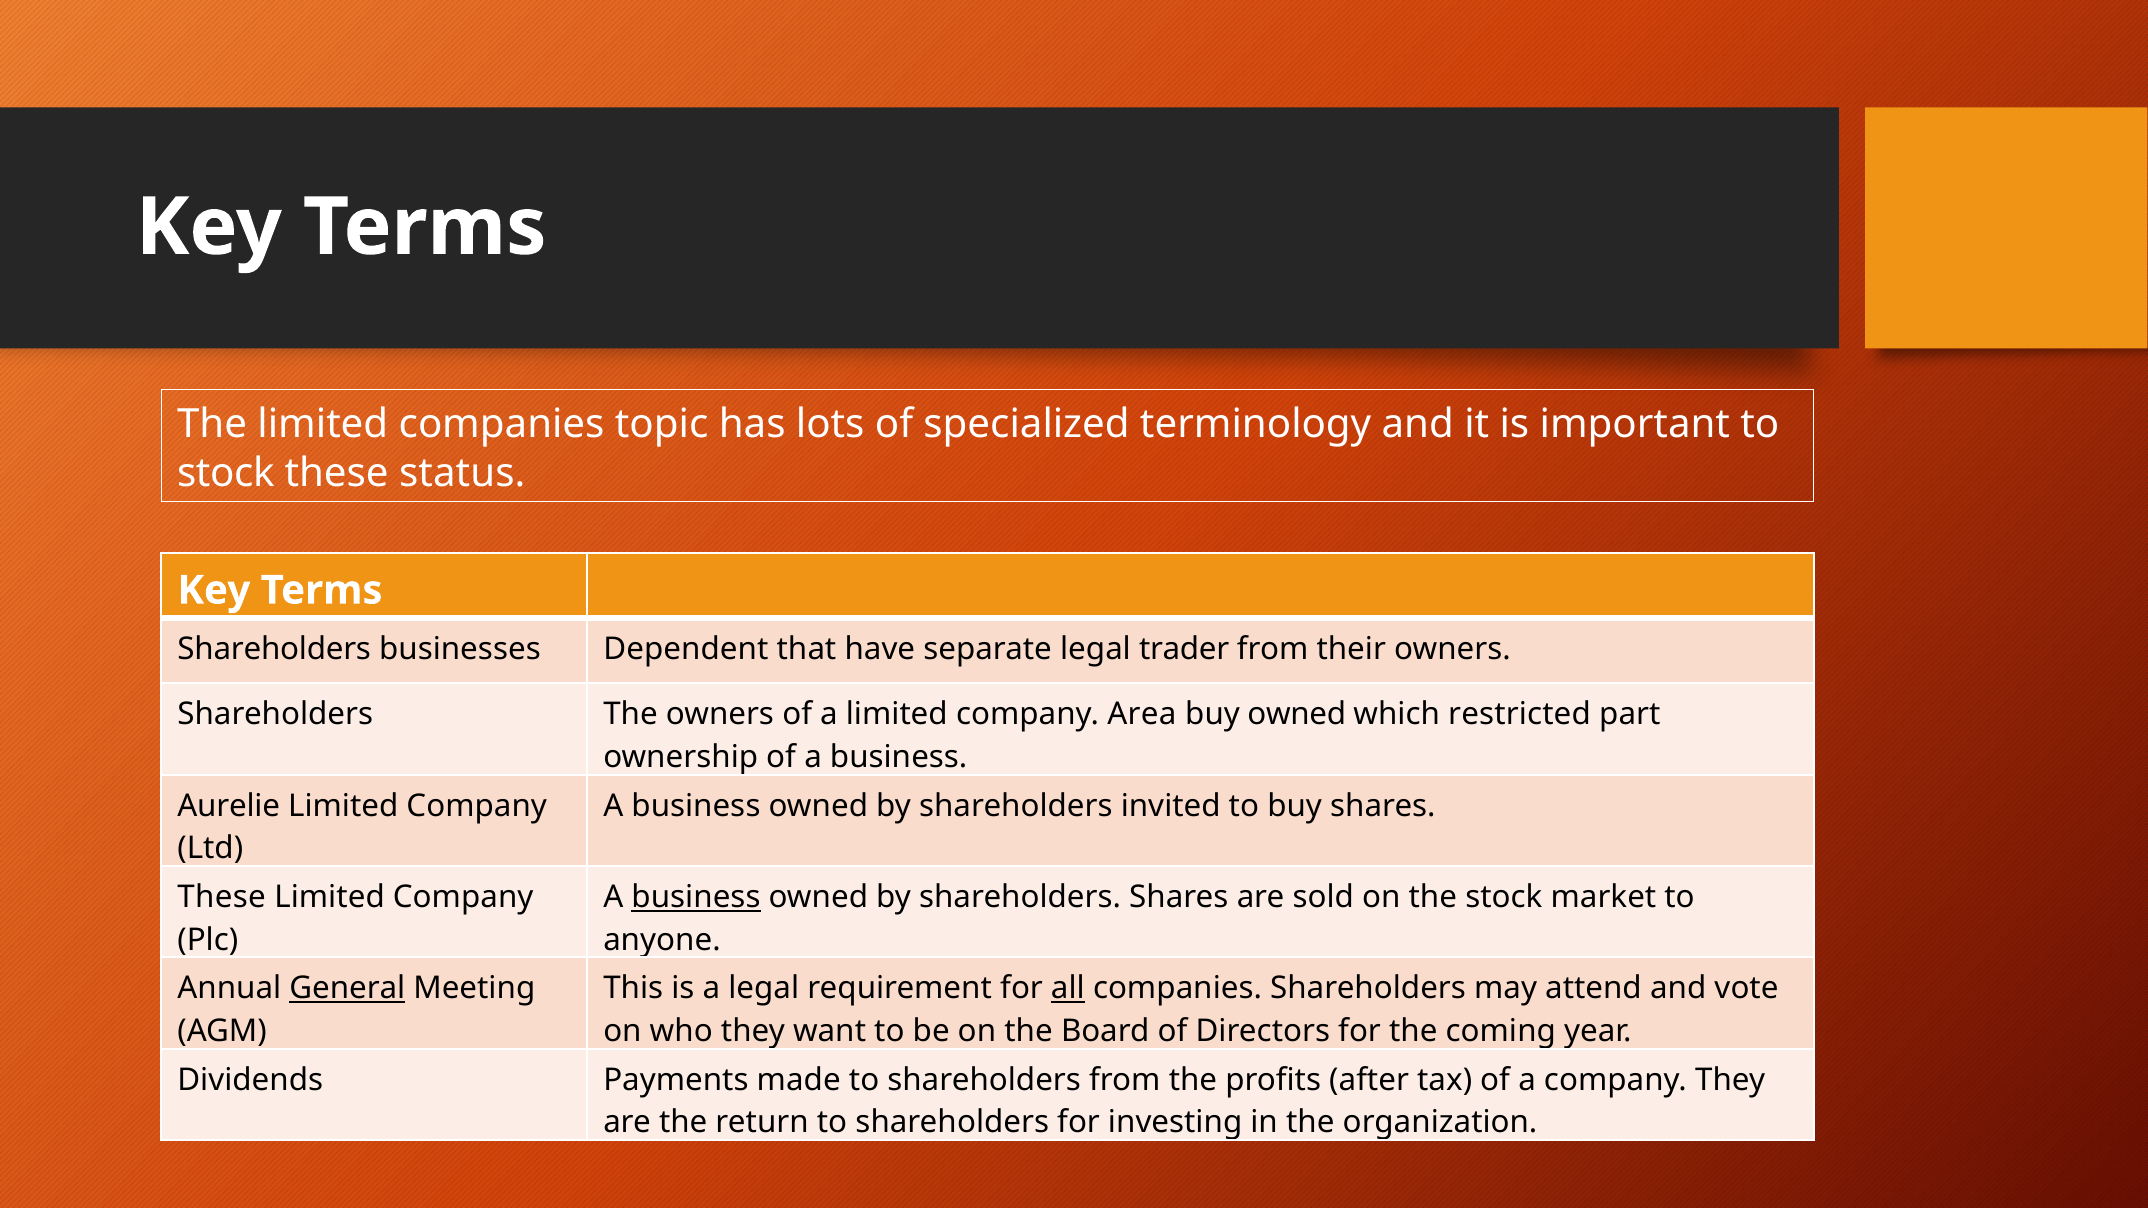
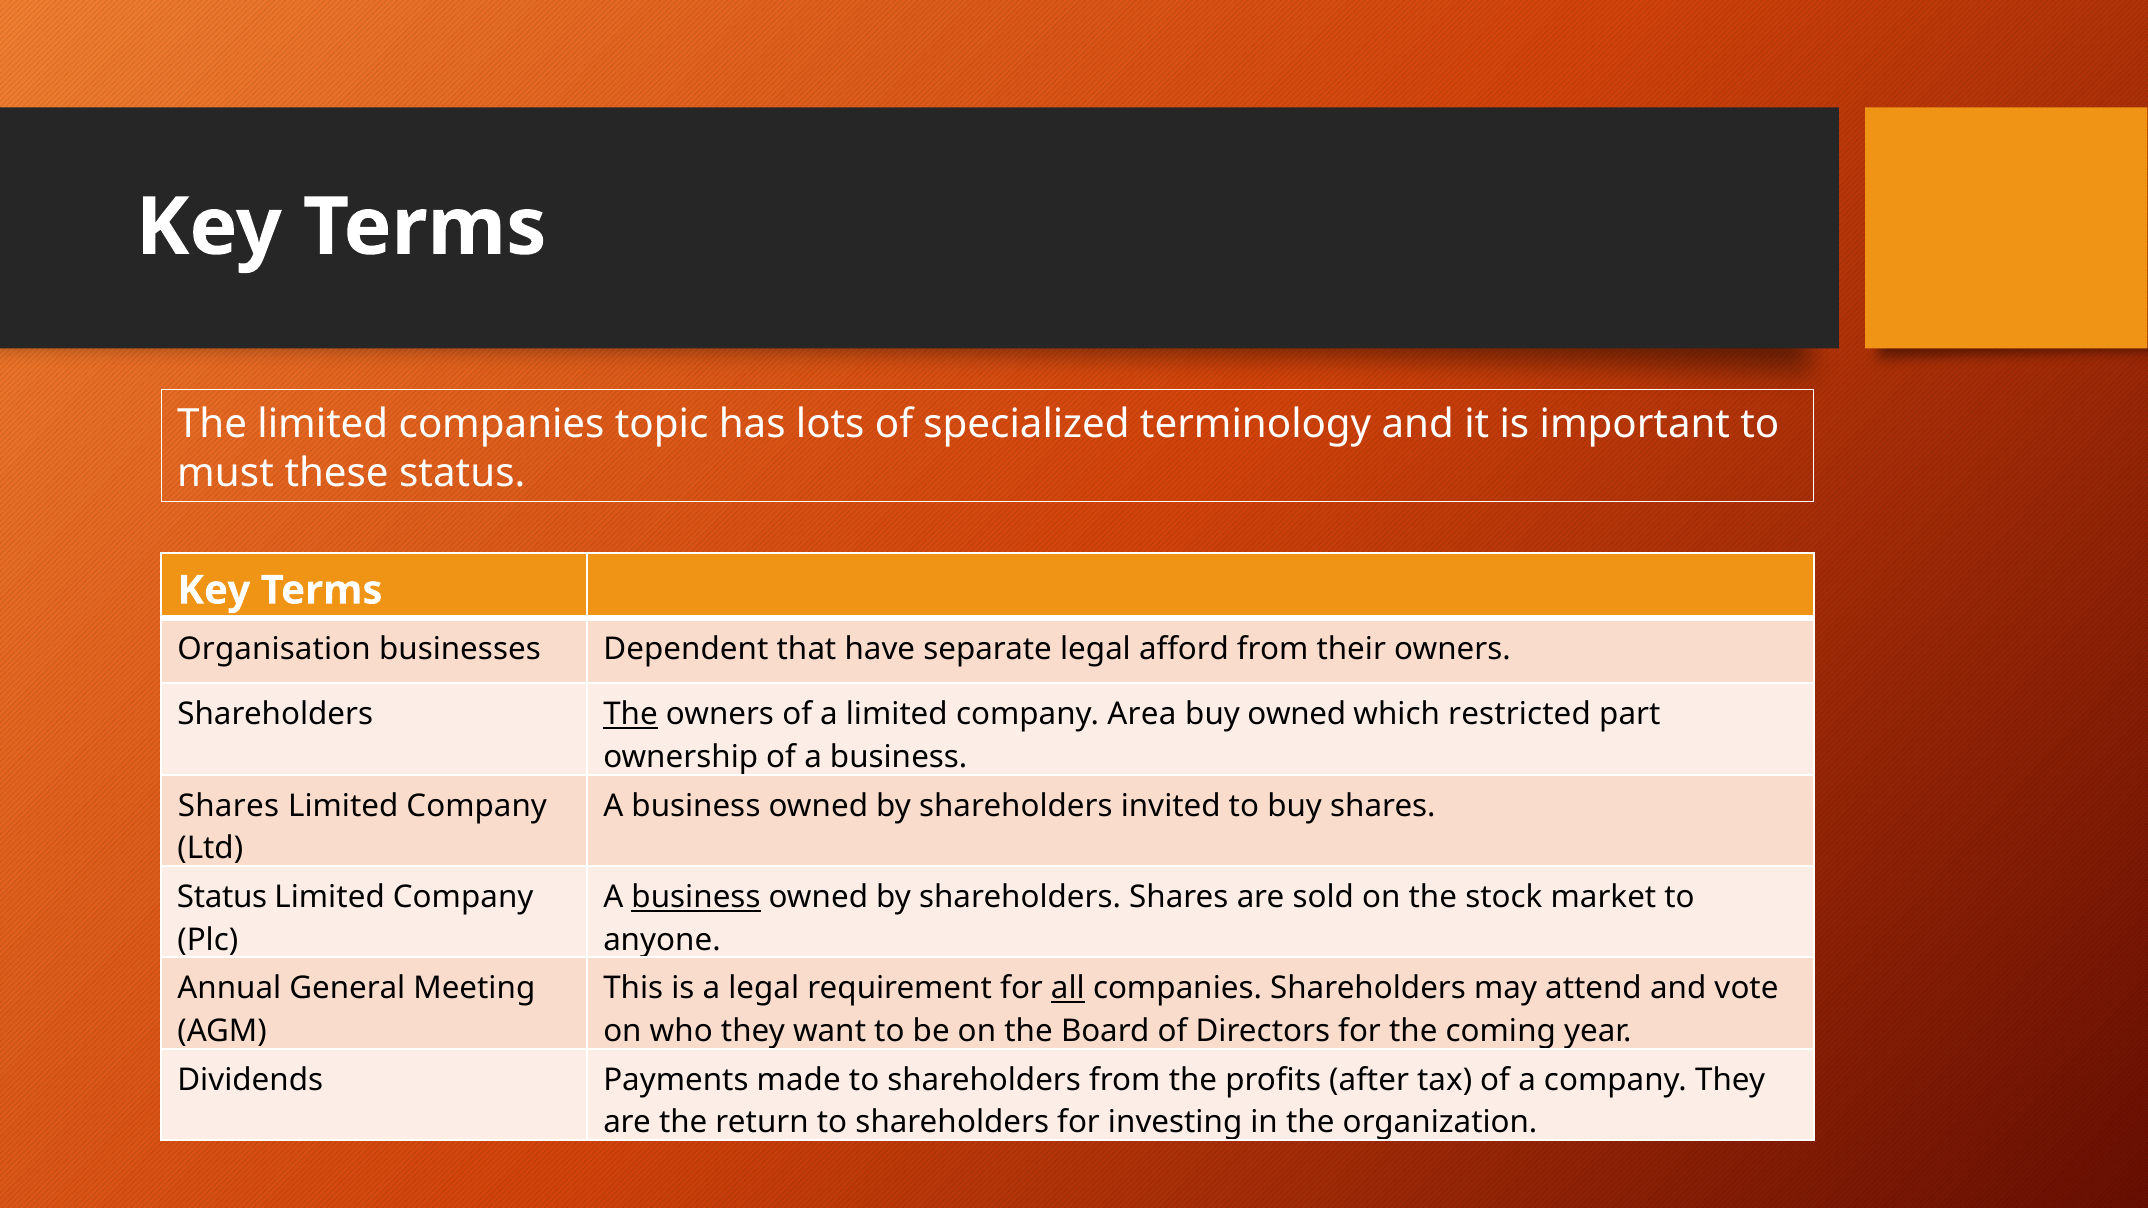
stock at (226, 473): stock -> must
Shareholders at (274, 649): Shareholders -> Organisation
trader: trader -> afford
The at (631, 715) underline: none -> present
Aurelie at (229, 806): Aurelie -> Shares
These at (222, 897): These -> Status
General underline: present -> none
